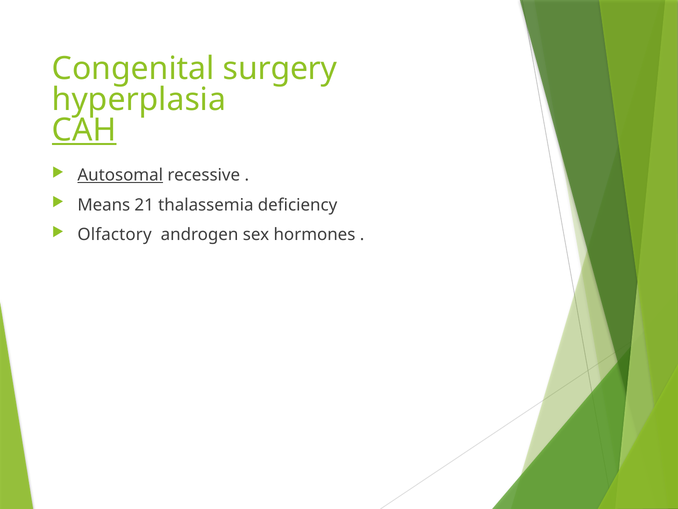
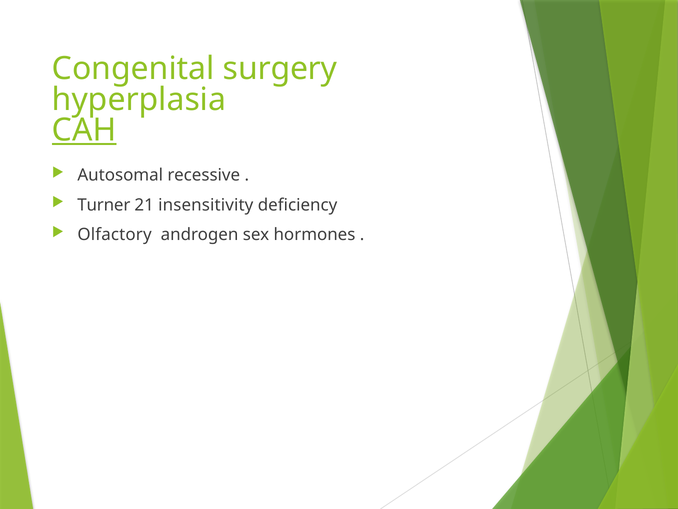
Autosomal underline: present -> none
Means: Means -> Turner
thalassemia: thalassemia -> insensitivity
